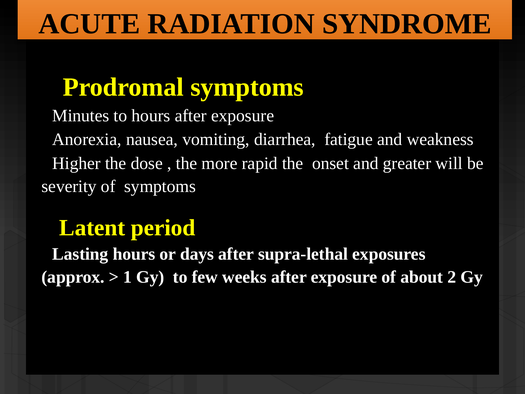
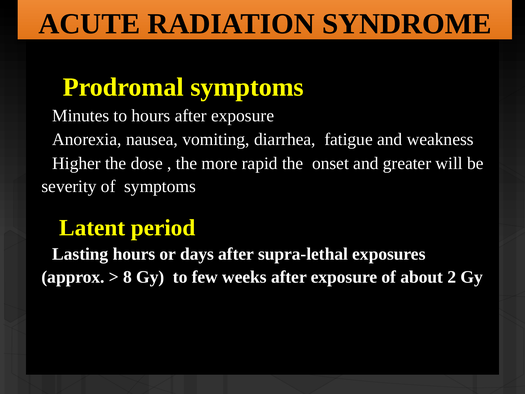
1: 1 -> 8
